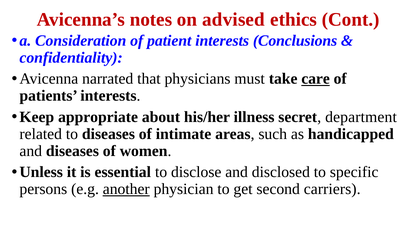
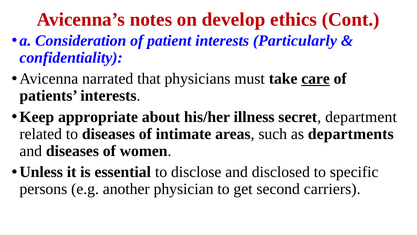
advised: advised -> develop
Conclusions: Conclusions -> Particularly
handicapped: handicapped -> departments
another underline: present -> none
